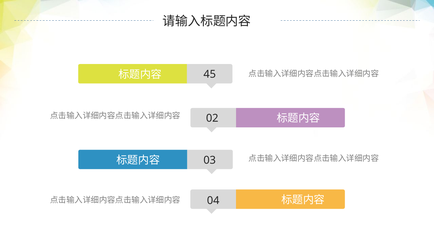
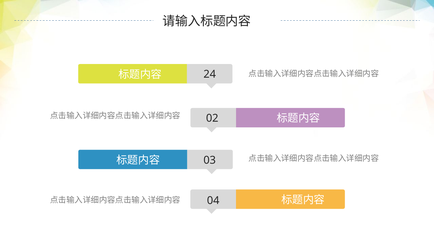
45: 45 -> 24
